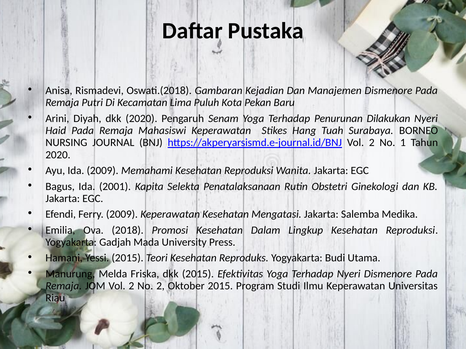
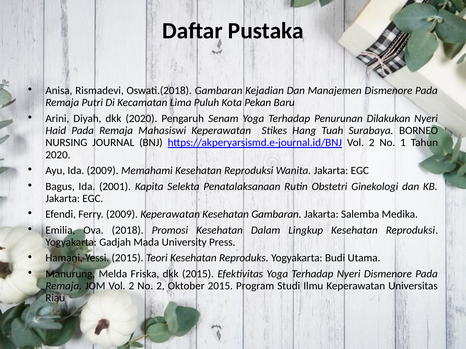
Kesehatan Mengatasi: Mengatasi -> Gambaran
